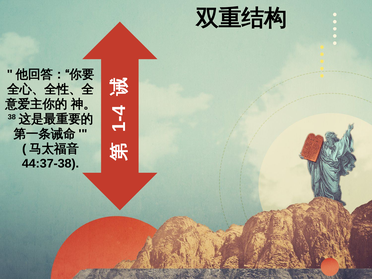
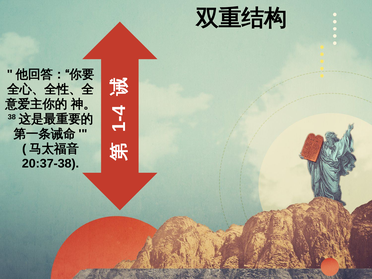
44:37-38: 44:37-38 -> 20:37-38
